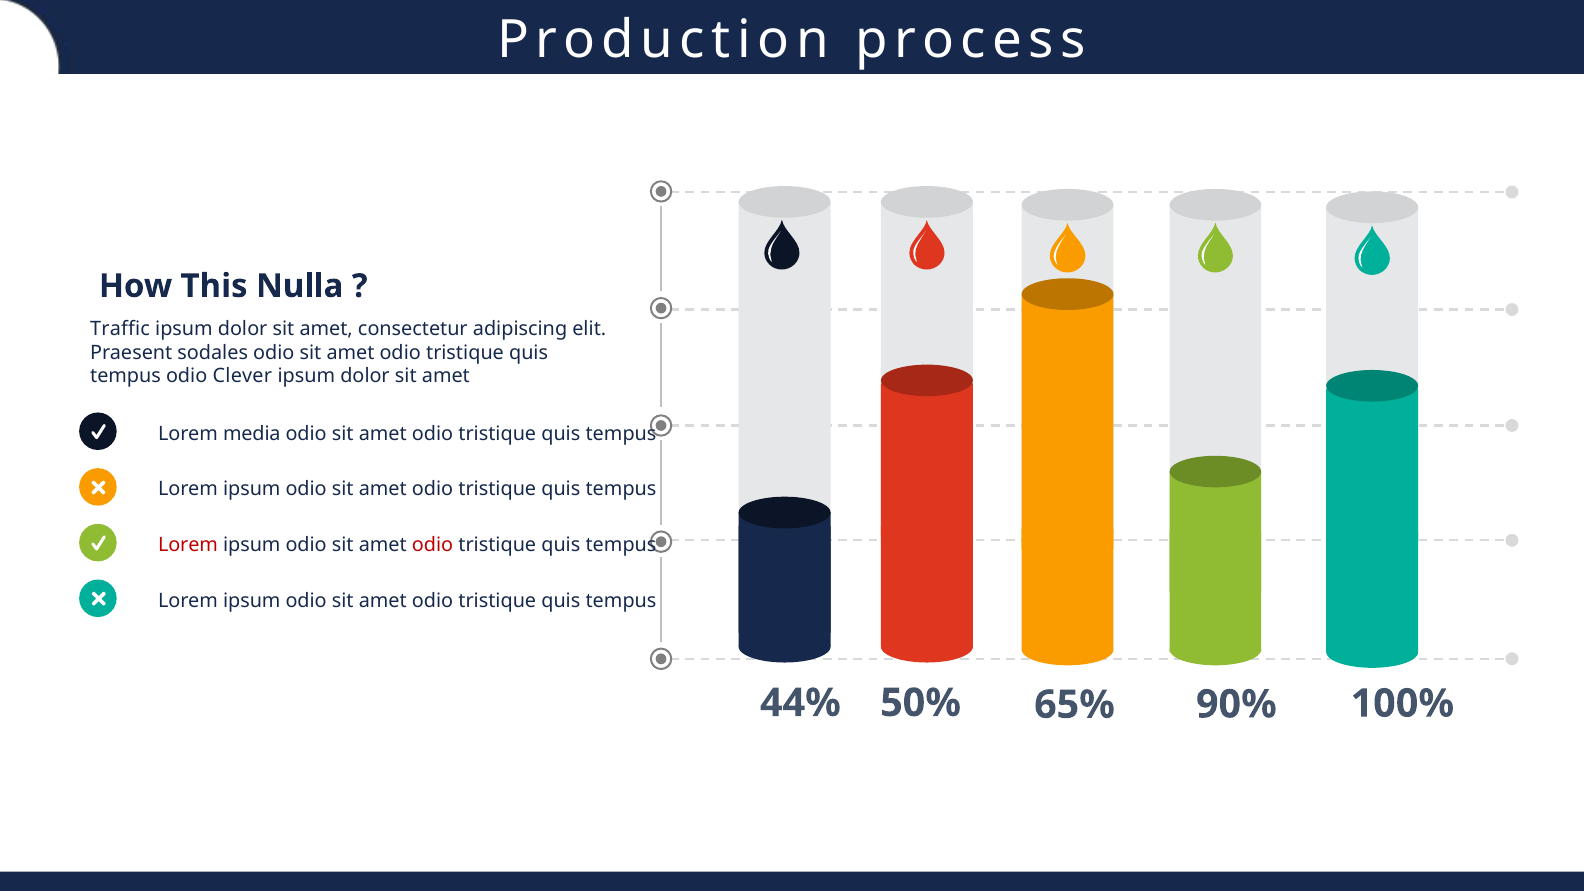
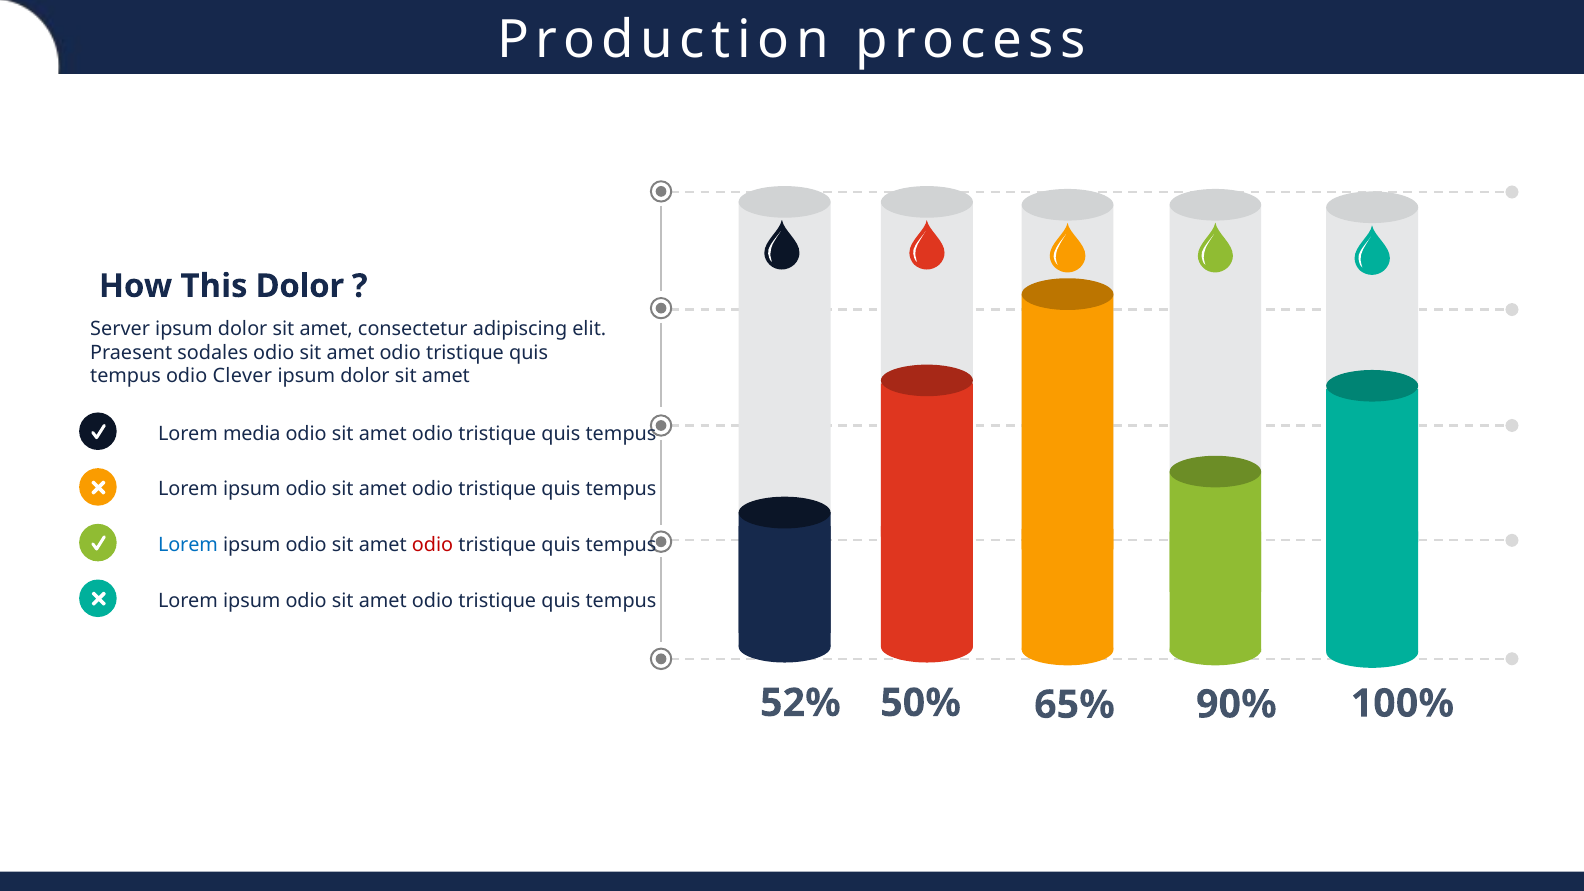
This Nulla: Nulla -> Dolor
Traffic: Traffic -> Server
Lorem at (188, 545) colour: red -> blue
44%: 44% -> 52%
